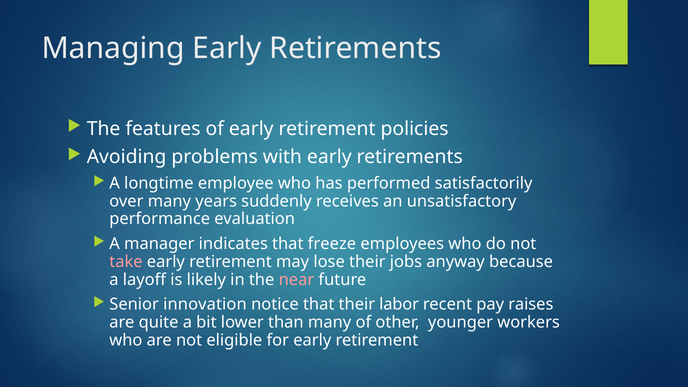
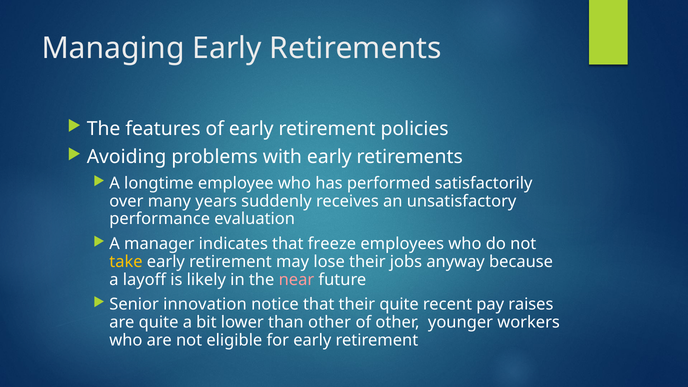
take colour: pink -> yellow
their labor: labor -> quite
than many: many -> other
